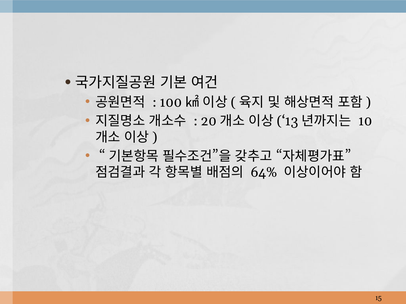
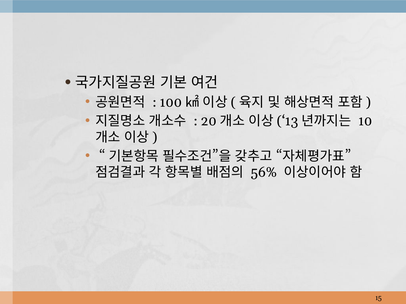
64%: 64% -> 56%
